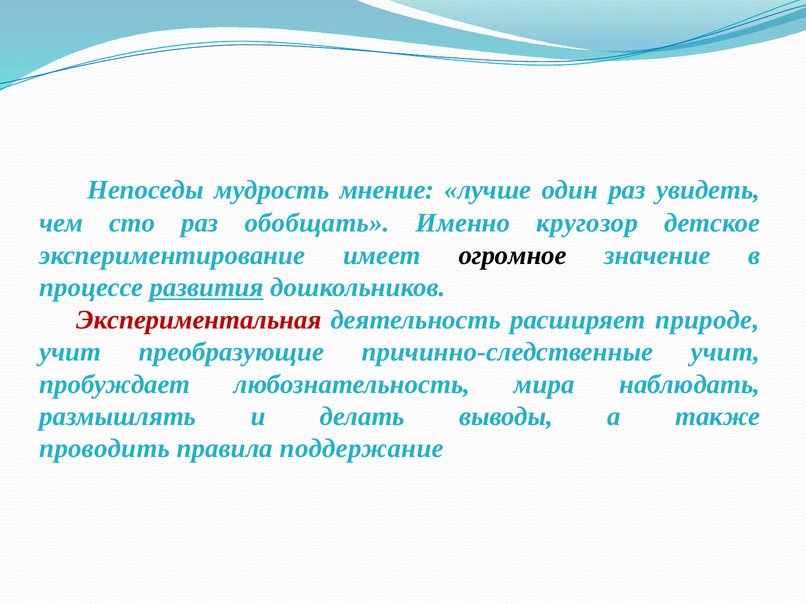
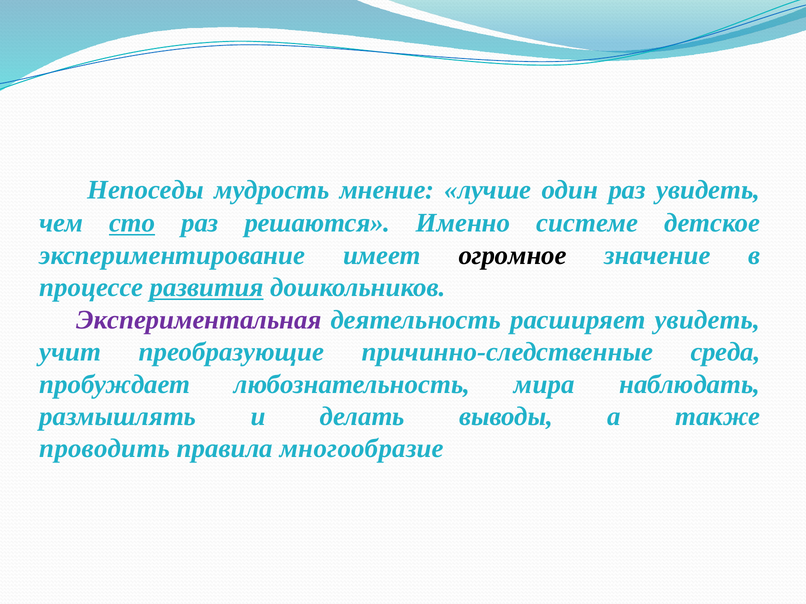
сто underline: none -> present
обобщать: обобщать -> решаются
кругозор: кругозор -> системе
Экспериментальная colour: red -> purple
расширяет природе: природе -> увидеть
причинно-следственные учит: учит -> среда
поддержание: поддержание -> многообразие
